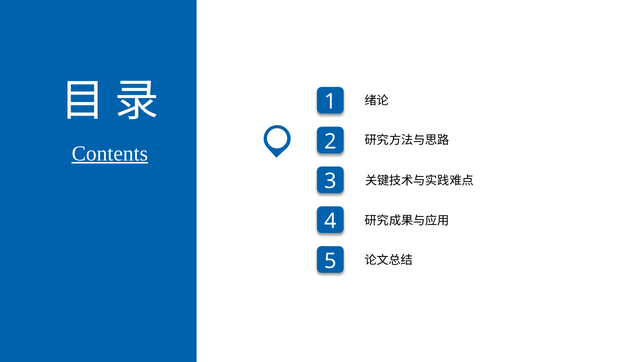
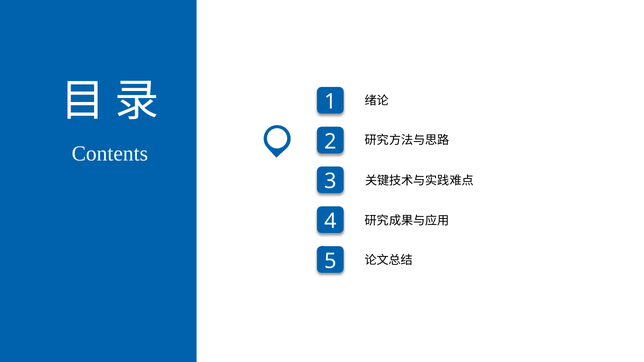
Contents underline: present -> none
